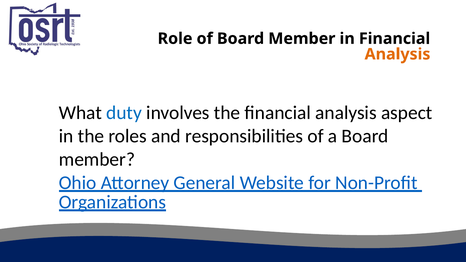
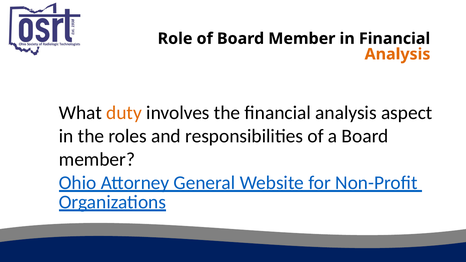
duty colour: blue -> orange
